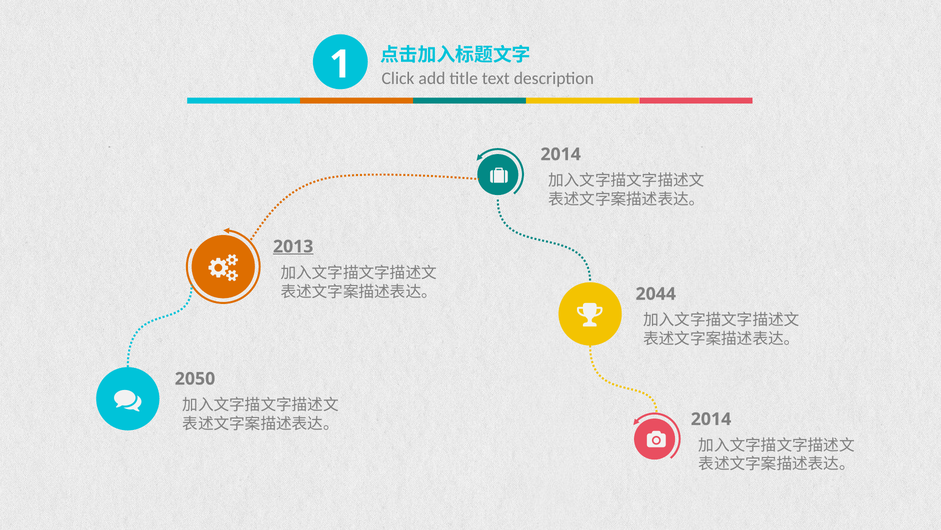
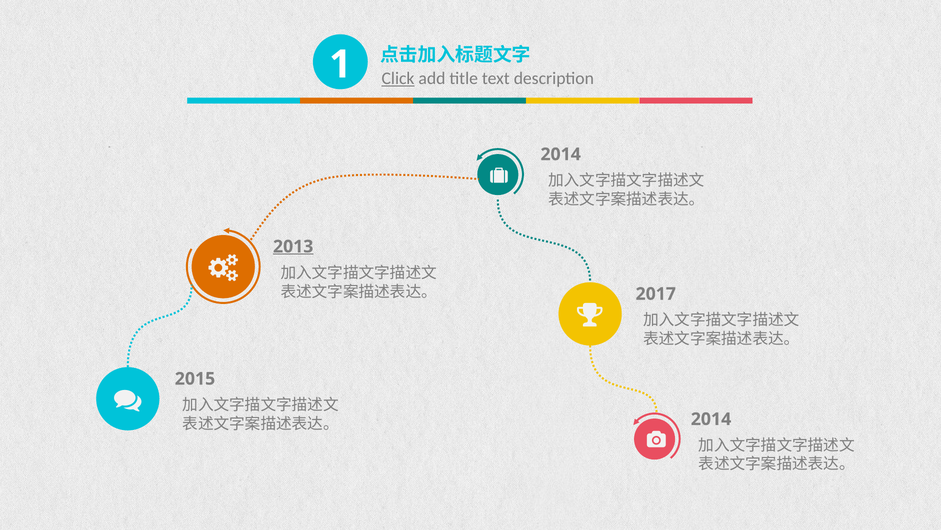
Click underline: none -> present
2044: 2044 -> 2017
2050: 2050 -> 2015
